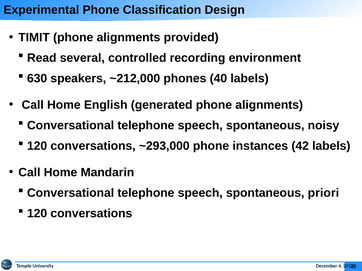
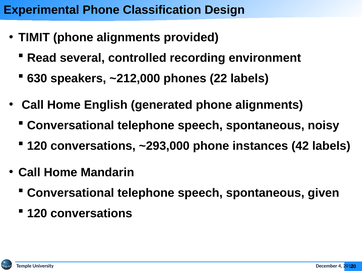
40: 40 -> 22
priori: priori -> given
